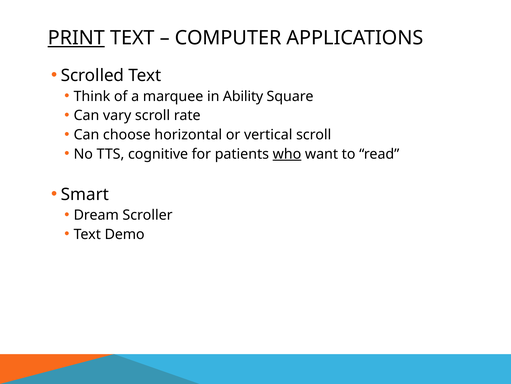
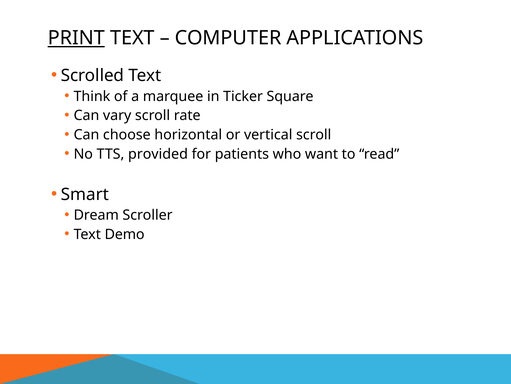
Ability: Ability -> Ticker
cognitive: cognitive -> provided
who underline: present -> none
